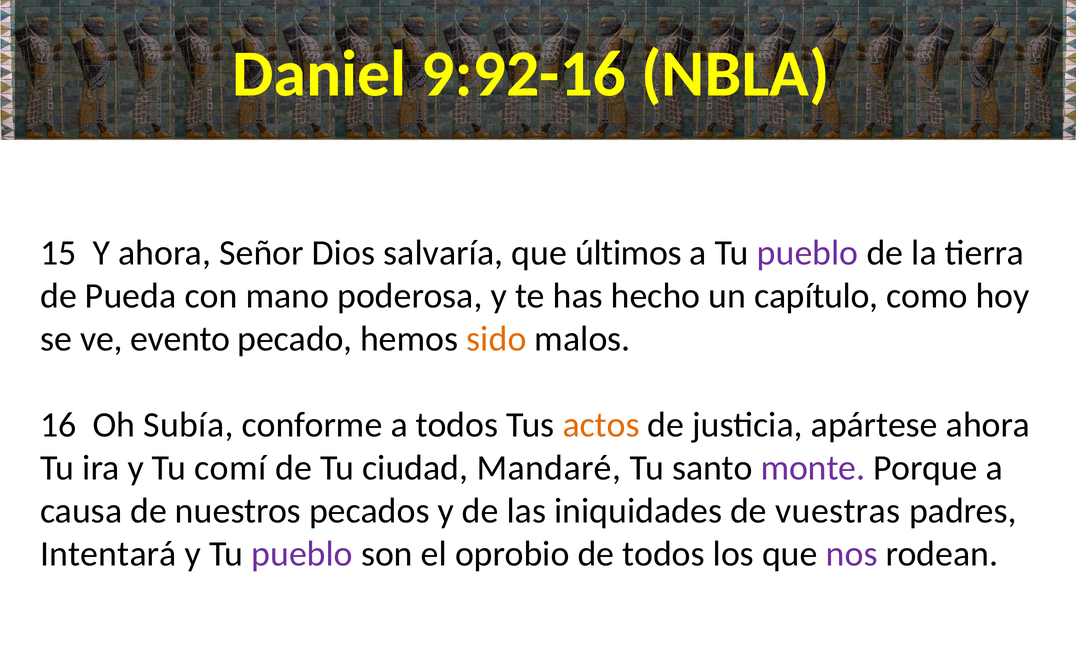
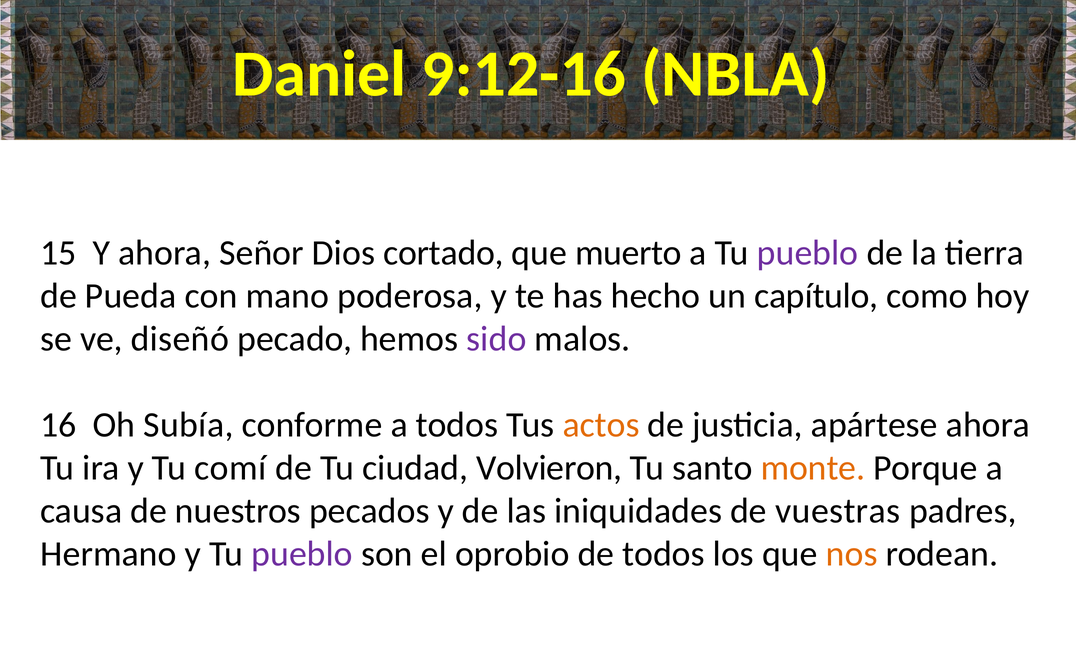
9:92-16: 9:92-16 -> 9:12-16
salvaría: salvaría -> cortado
últimos: últimos -> muerto
evento: evento -> diseñó
sido colour: orange -> purple
Mandaré: Mandaré -> Volvieron
monte colour: purple -> orange
Intentará: Intentará -> Hermano
nos colour: purple -> orange
